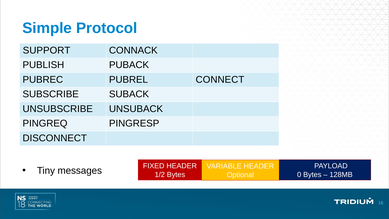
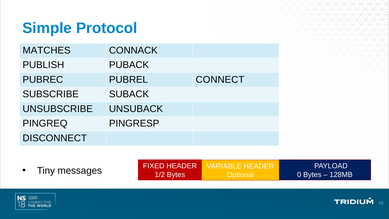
SUPPORT: SUPPORT -> MATCHES
